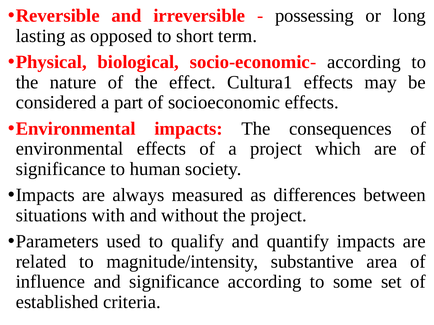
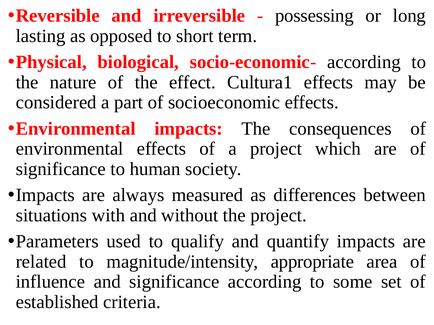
substantive: substantive -> appropriate
